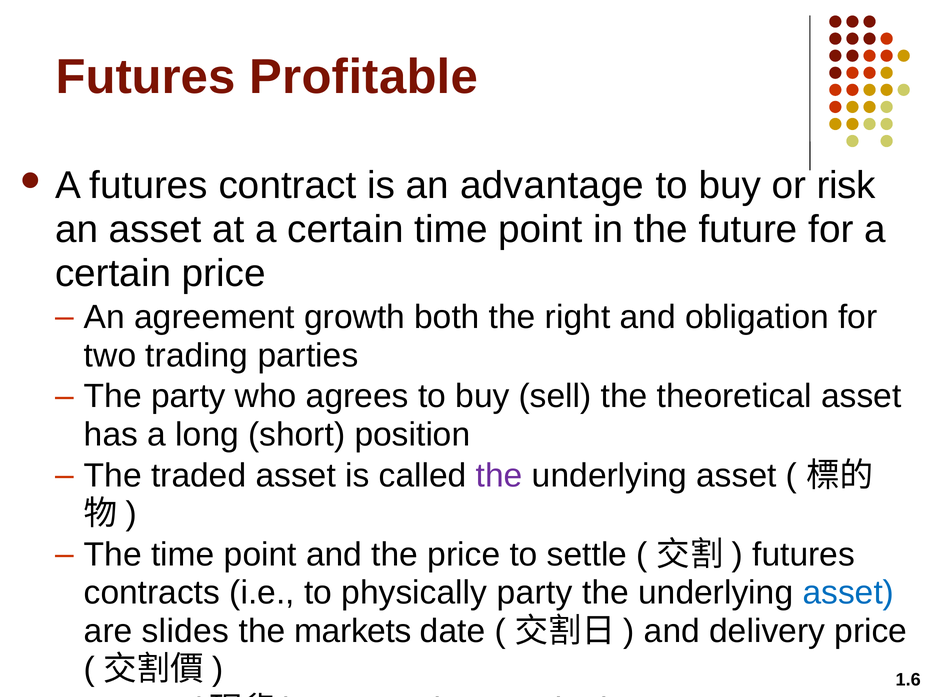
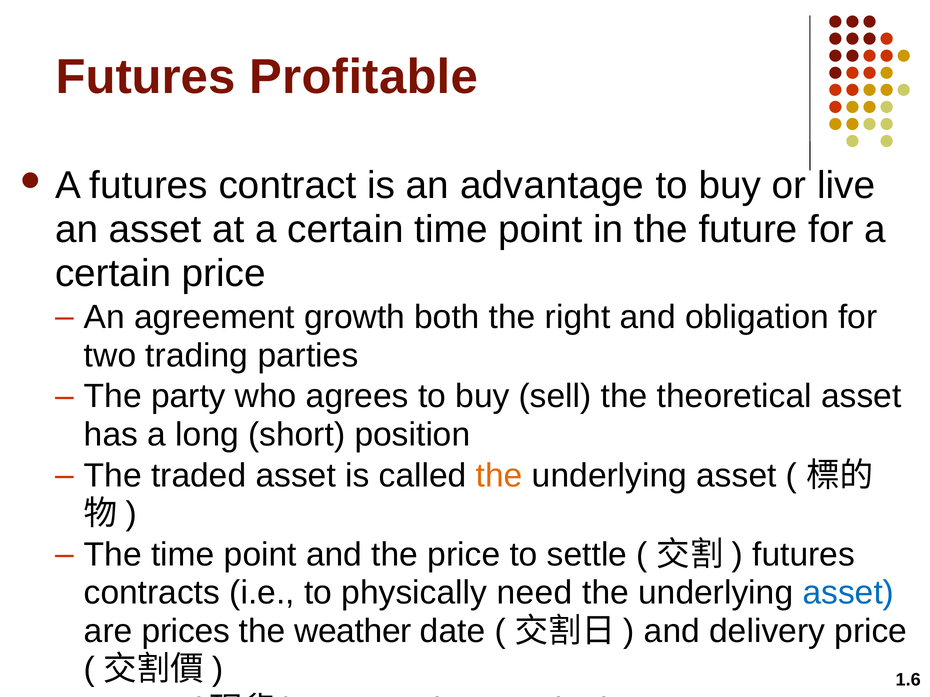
risk: risk -> live
the at (499, 476) colour: purple -> orange
physically party: party -> need
slides: slides -> prices
markets: markets -> weather
